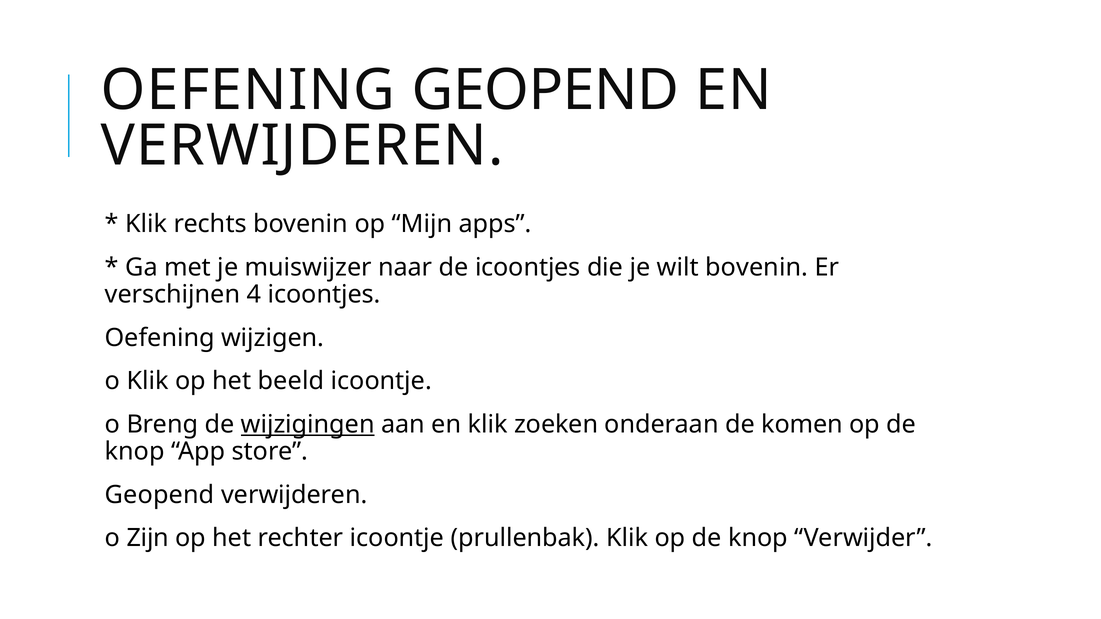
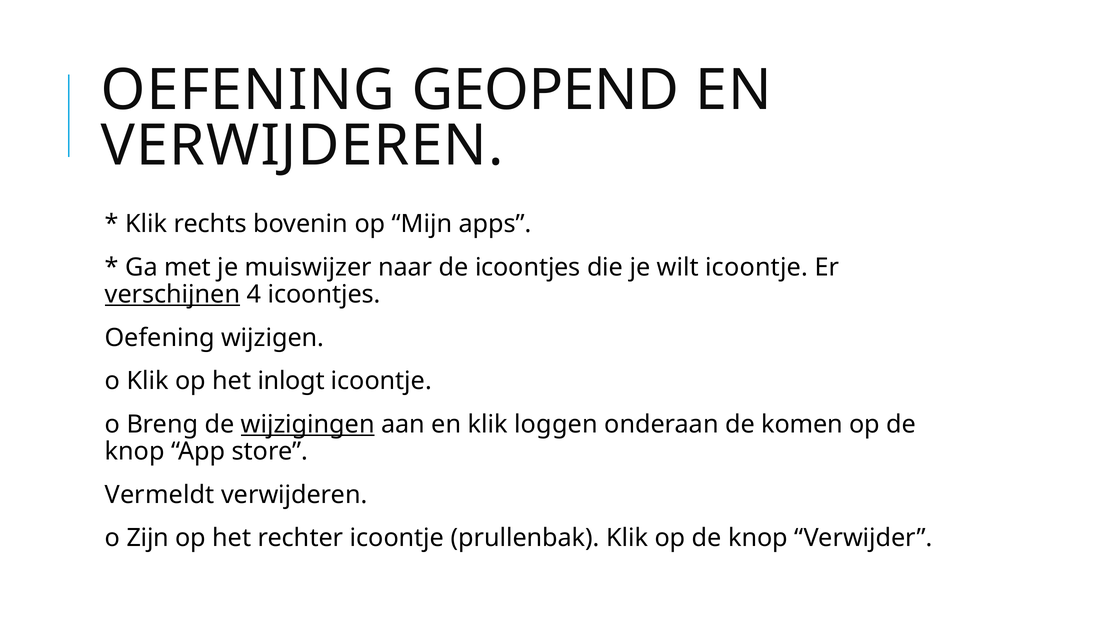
wilt bovenin: bovenin -> icoontje
verschijnen underline: none -> present
beeld: beeld -> inlogt
zoeken: zoeken -> loggen
Geopend at (160, 495): Geopend -> Vermeldt
